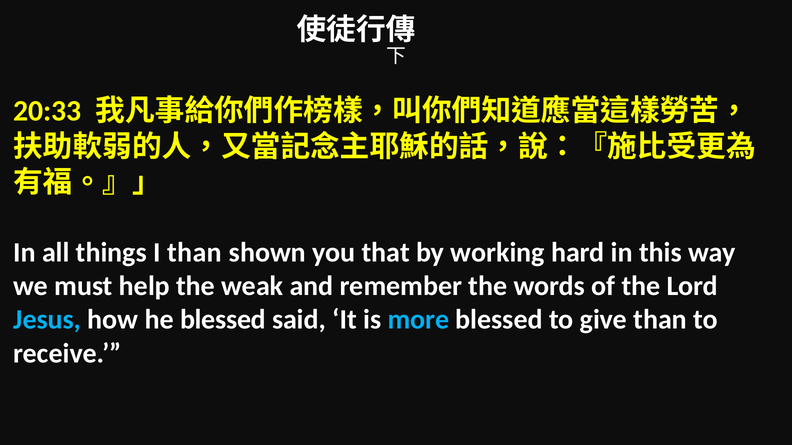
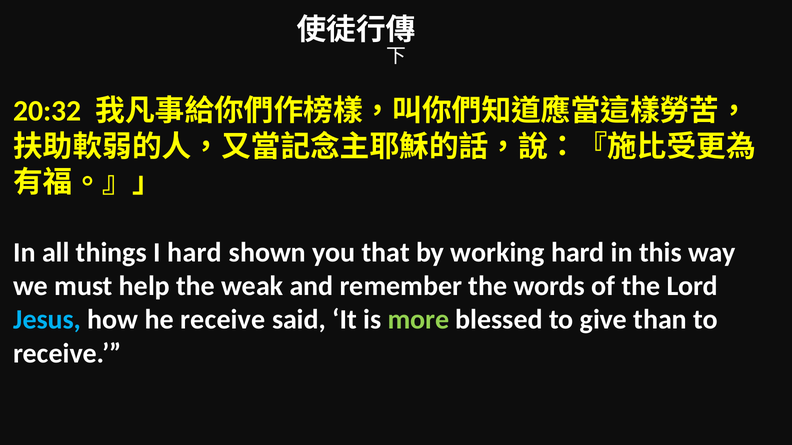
20:33: 20:33 -> 20:32
I than: than -> hard
he blessed: blessed -> receive
more colour: light blue -> light green
